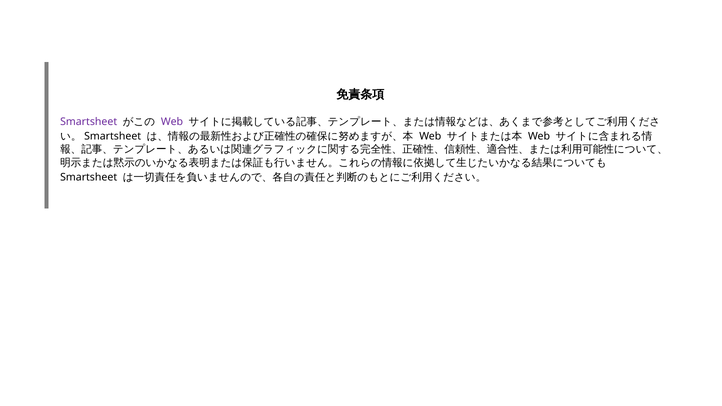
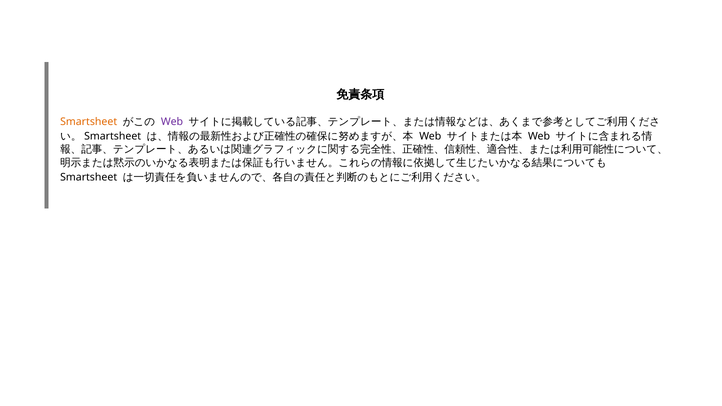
Smartsheet at (89, 122) colour: purple -> orange
